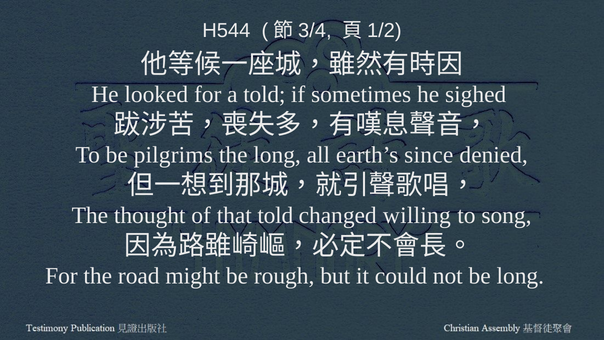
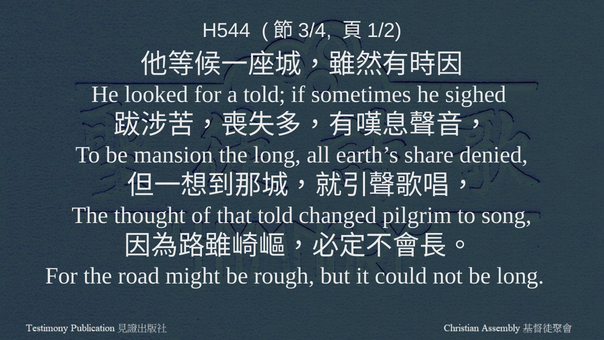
pilgrims: pilgrims -> mansion
since: since -> share
willing: willing -> pilgrim
